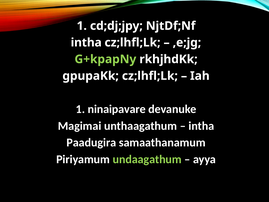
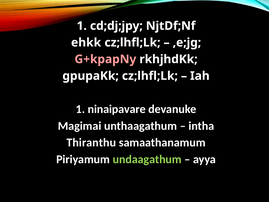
intha at (86, 42): intha -> ehkk
G+kpapNy colour: light green -> pink
Paadugira: Paadugira -> Thiranthu
